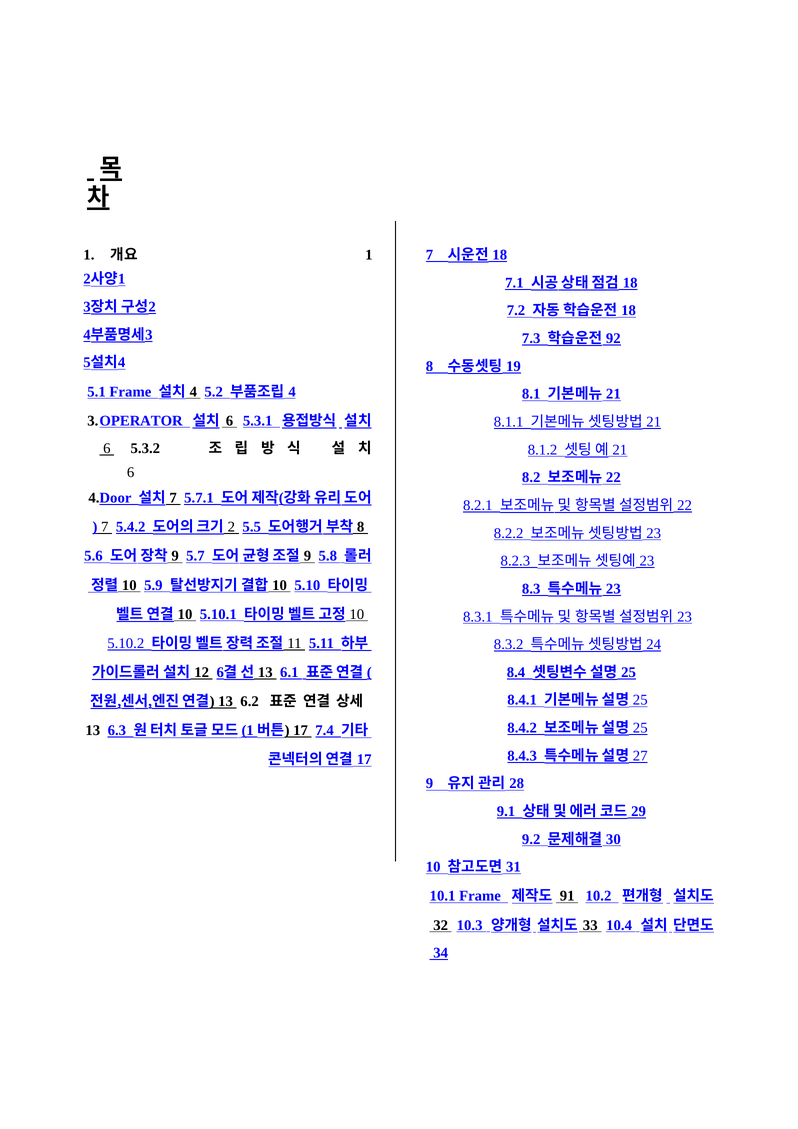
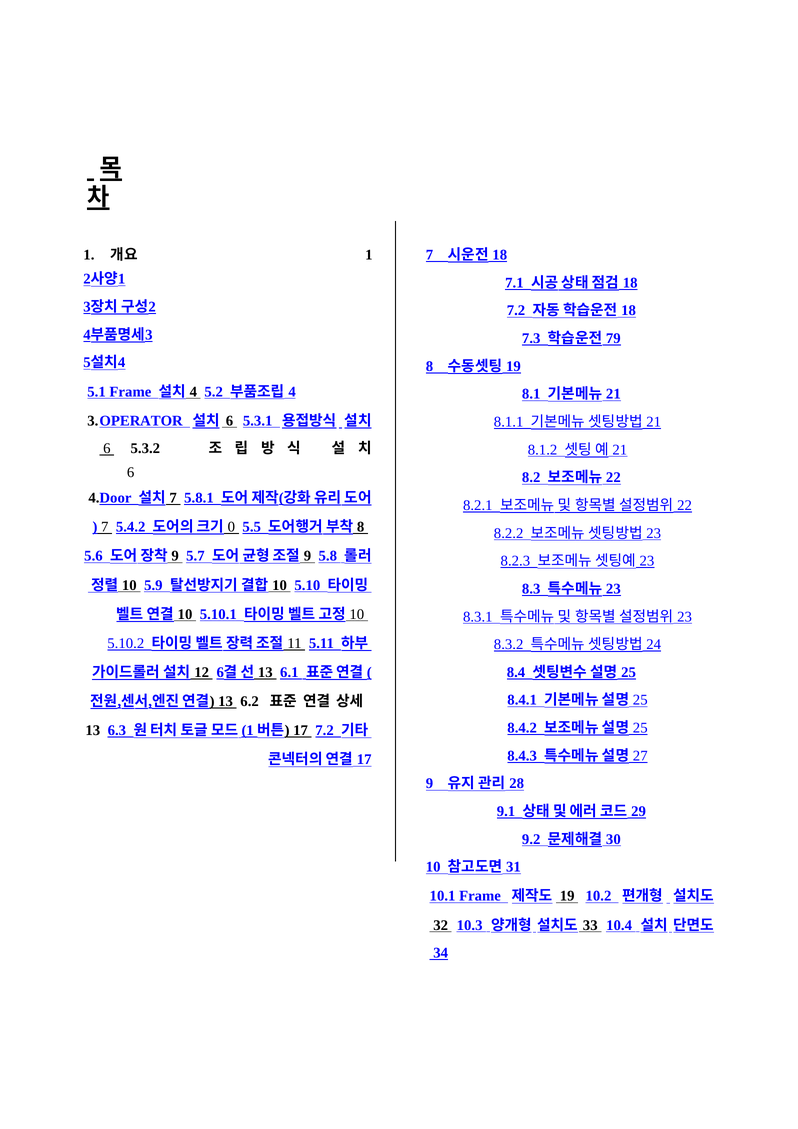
92: 92 -> 79
5.7.1: 5.7.1 -> 5.8.1
2: 2 -> 0
17 7.4: 7.4 -> 7.2
91 at (567, 896): 91 -> 19
